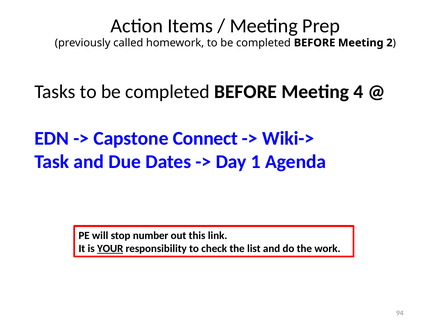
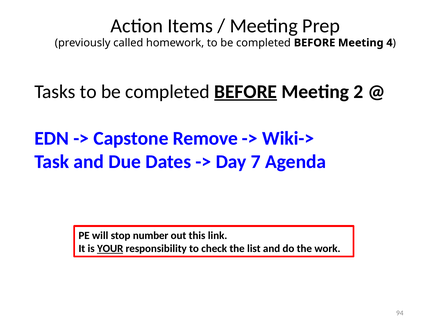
2: 2 -> 4
BEFORE at (246, 92) underline: none -> present
4: 4 -> 2
Connect: Connect -> Remove
1: 1 -> 7
